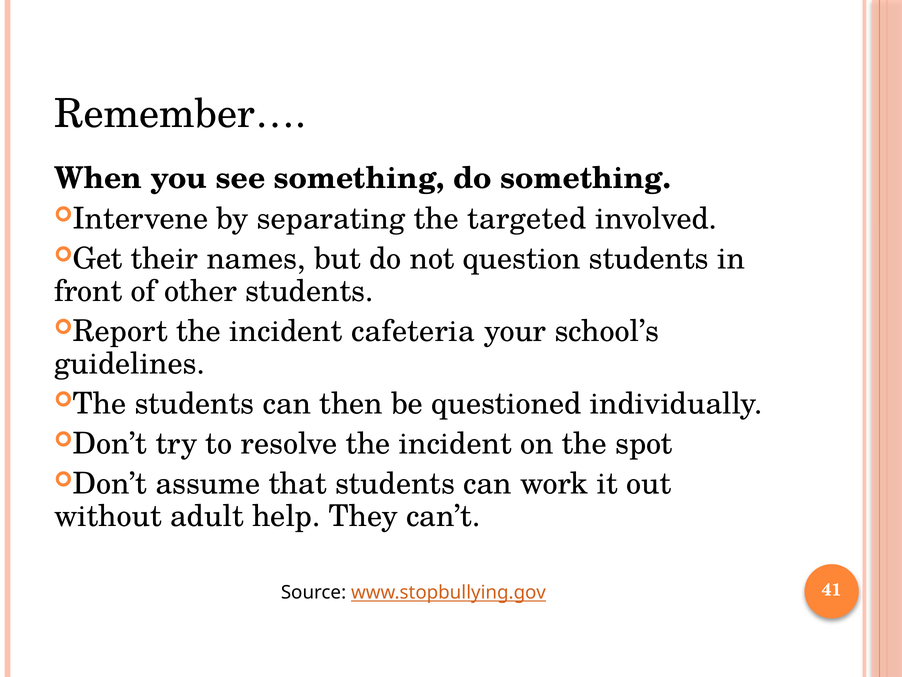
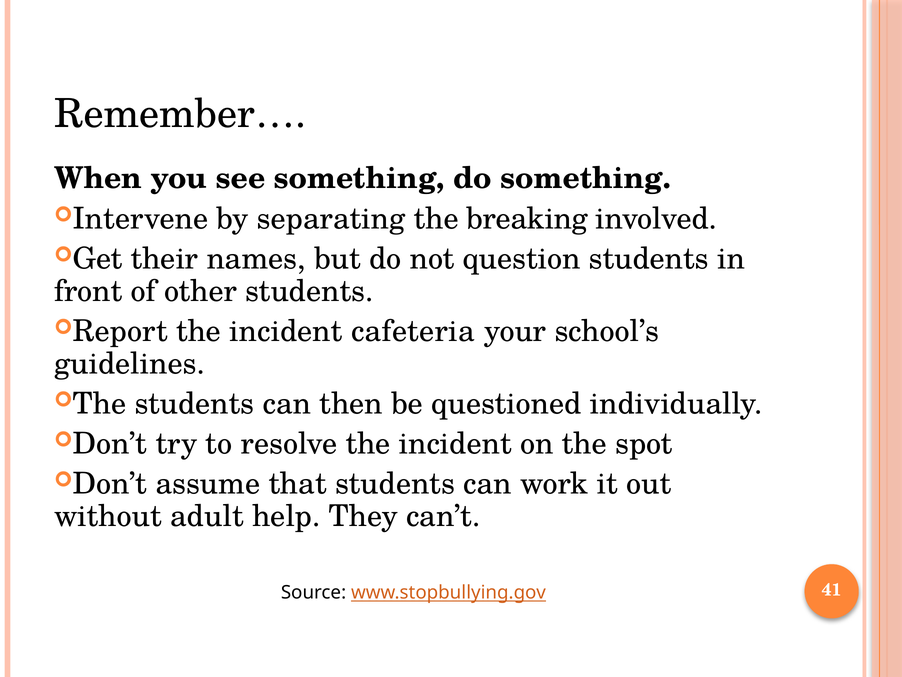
targeted: targeted -> breaking
